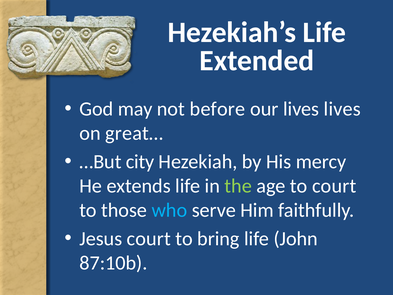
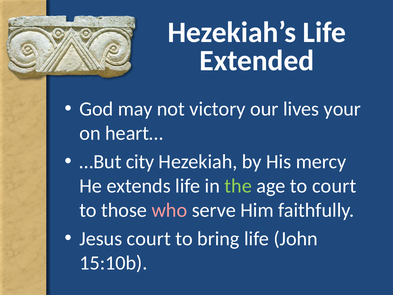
before: before -> victory
lives lives: lives -> your
great…: great… -> heart…
who colour: light blue -> pink
87:10b: 87:10b -> 15:10b
